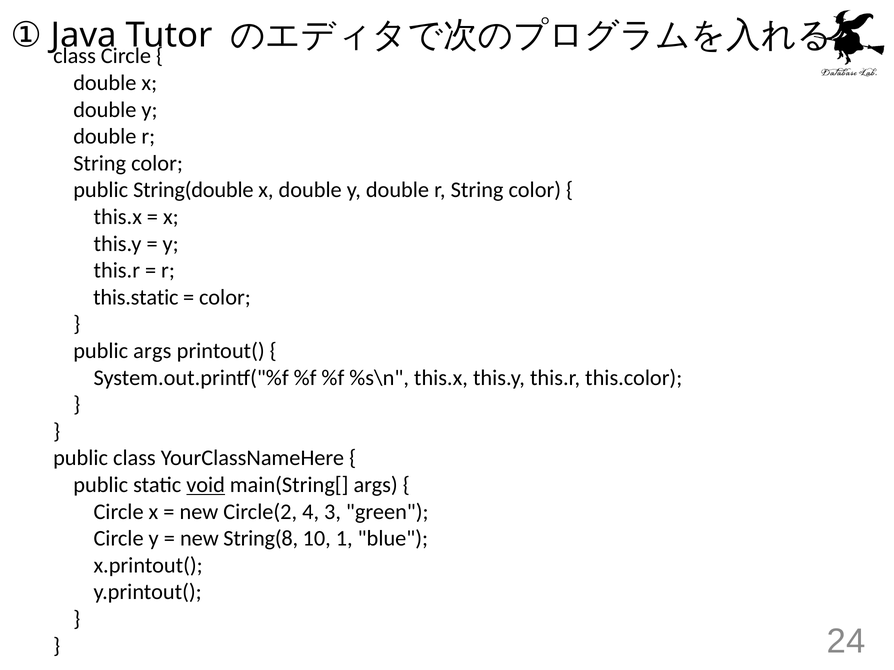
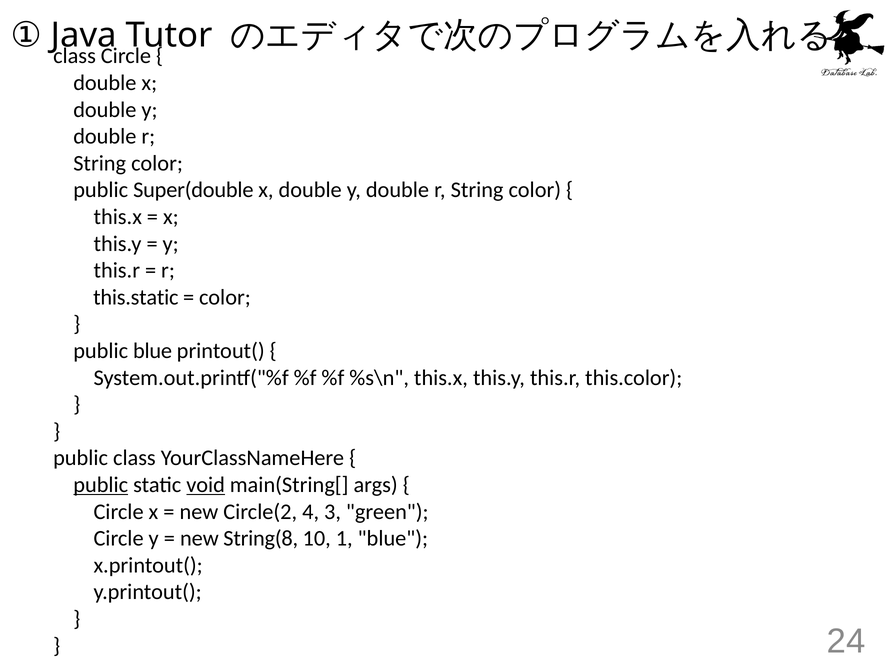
String(double: String(double -> Super(double
public args: args -> blue
public at (101, 485) underline: none -> present
